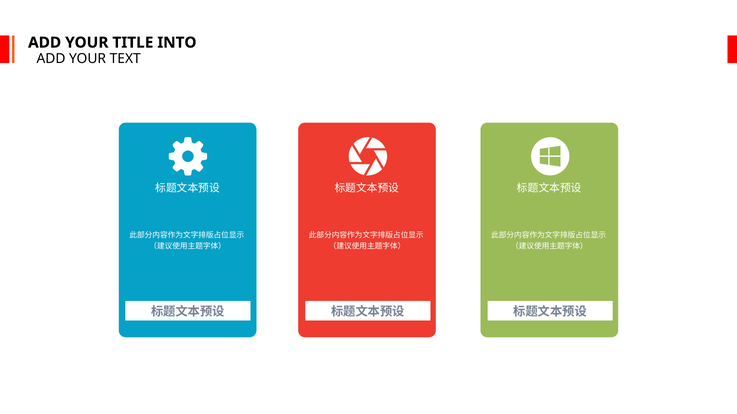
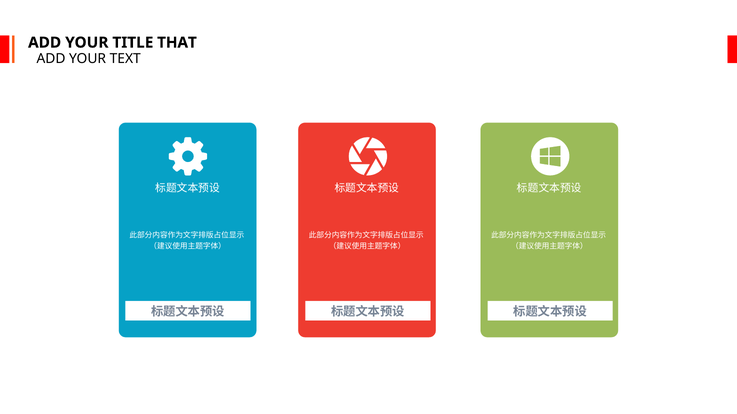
INTO: INTO -> THAT
